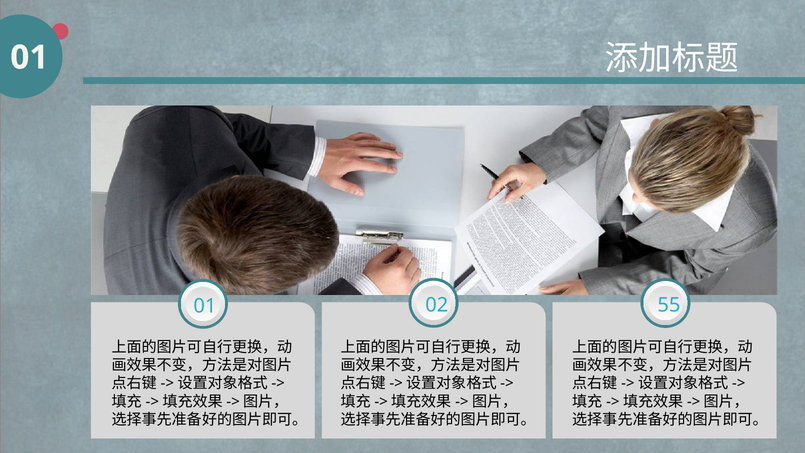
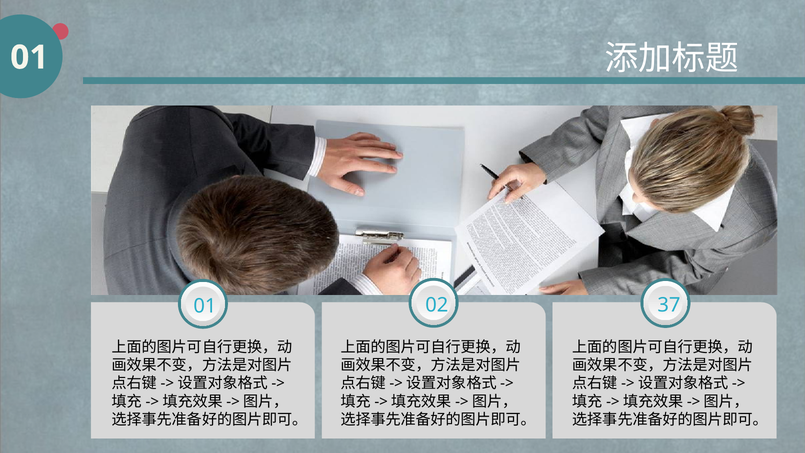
55: 55 -> 37
